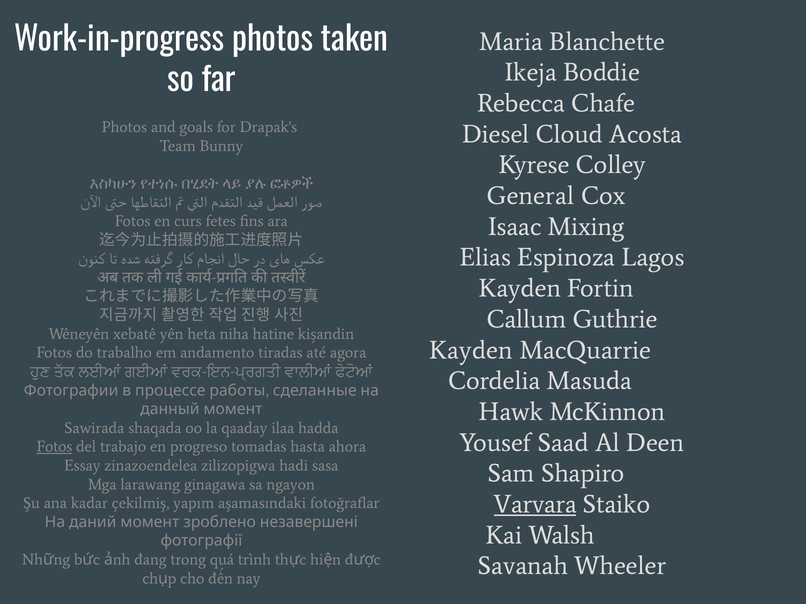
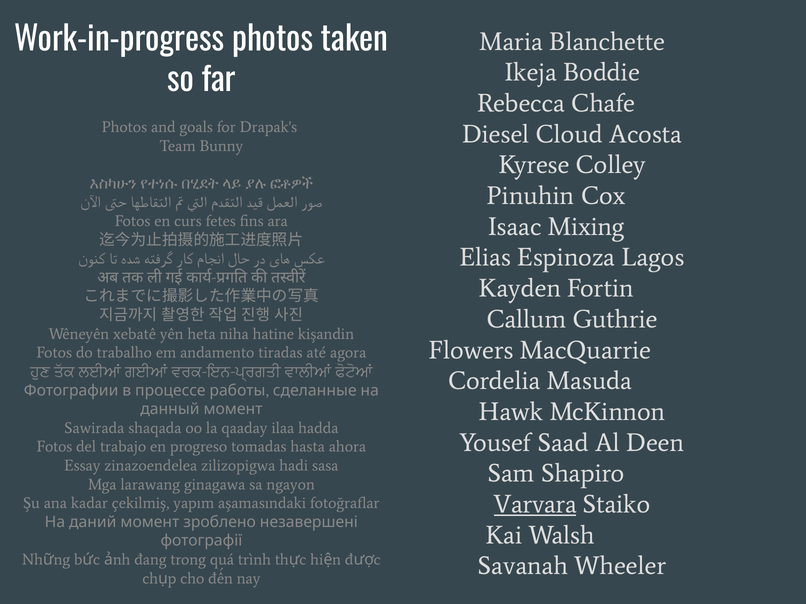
General: General -> Pinuhin
Kayden at (471, 350): Kayden -> Flowers
Fotos at (54, 447) underline: present -> none
